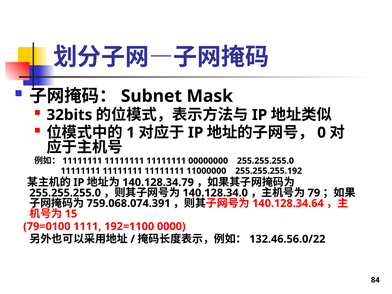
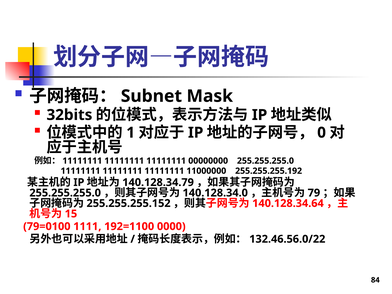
759.068.074.391: 759.068.074.391 -> 255.255.255.152
